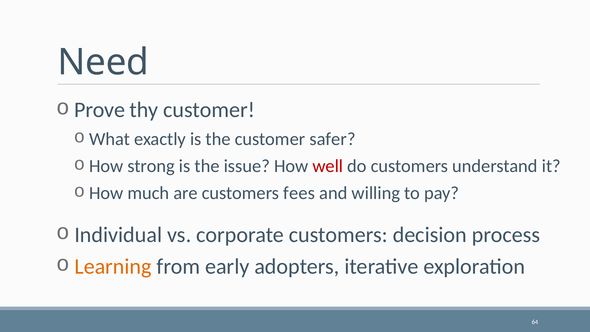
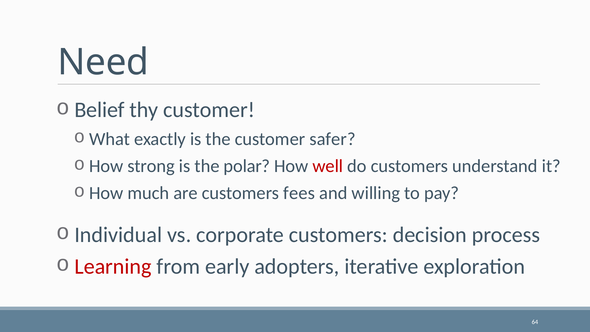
Prove: Prove -> Belief
issue: issue -> polar
Learning colour: orange -> red
